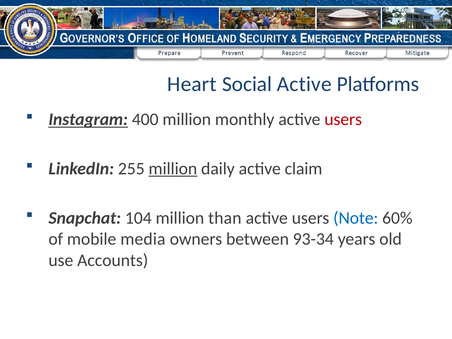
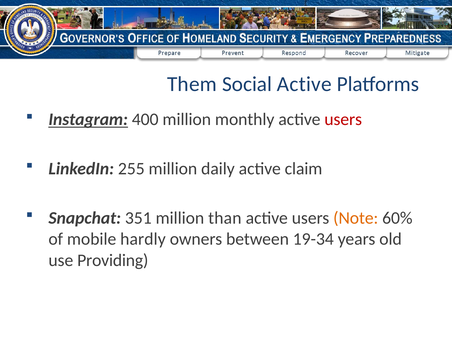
Heart: Heart -> Them
million at (173, 169) underline: present -> none
104: 104 -> 351
Note colour: blue -> orange
media: media -> hardly
93-34: 93-34 -> 19-34
Accounts: Accounts -> Providing
